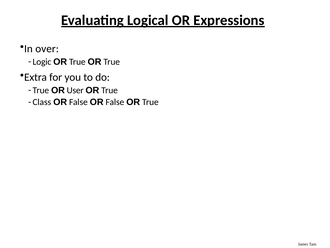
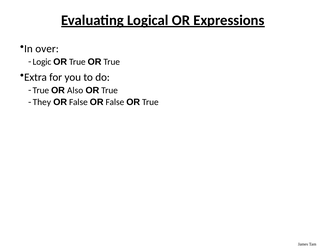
User: User -> Also
Class: Class -> They
